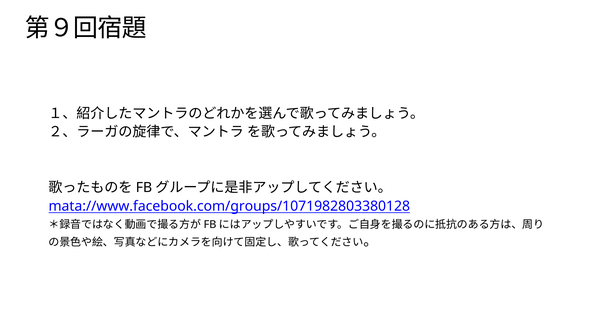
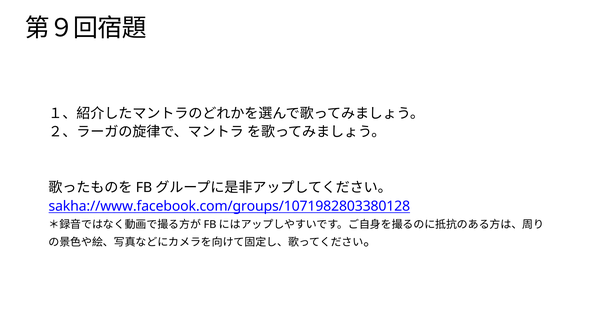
mata://www.facebook.com/groups/1071982803380128: mata://www.facebook.com/groups/1071982803380128 -> sakha://www.facebook.com/groups/1071982803380128
